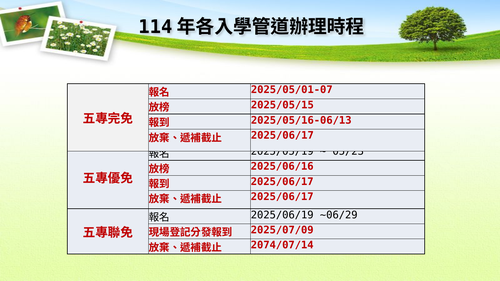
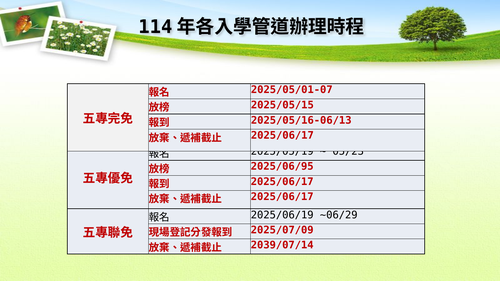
2025/06/16: 2025/06/16 -> 2025/06/95
2074/07/14: 2074/07/14 -> 2039/07/14
